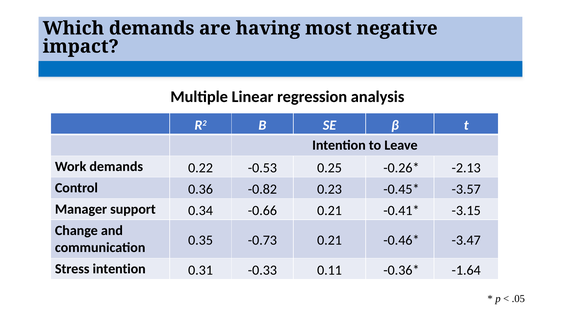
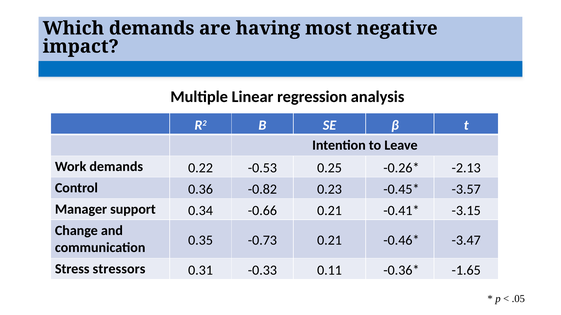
Stress intention: intention -> stressors
-1.64: -1.64 -> -1.65
